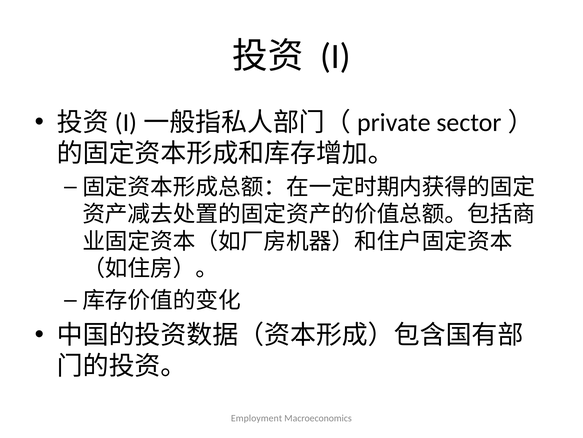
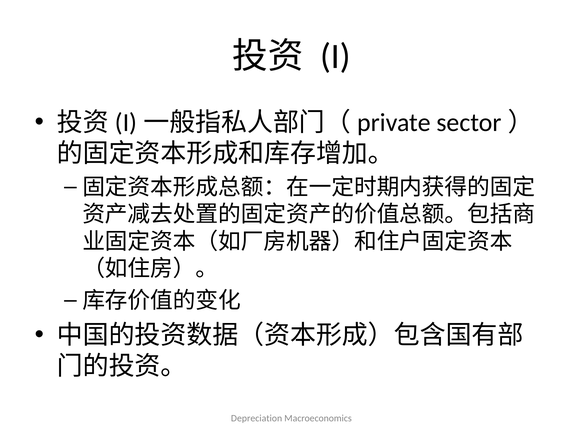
Employment: Employment -> Depreciation
